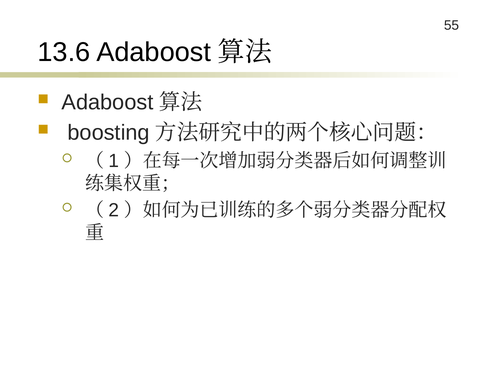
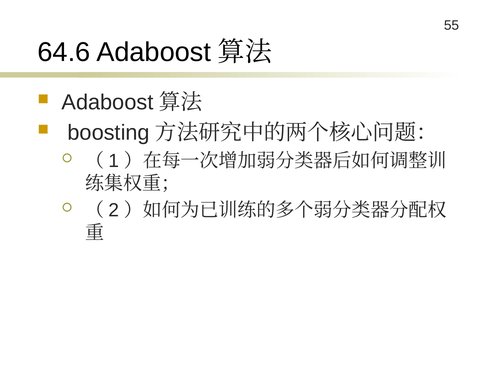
13.6: 13.6 -> 64.6
